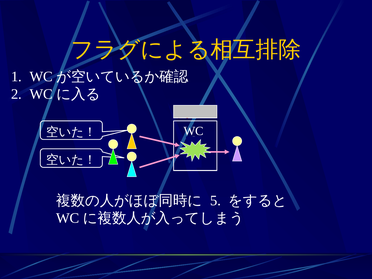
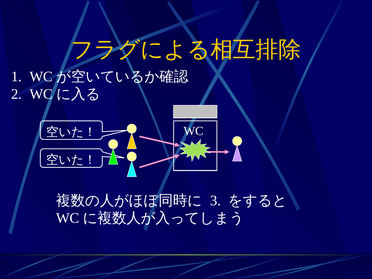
5: 5 -> 3
